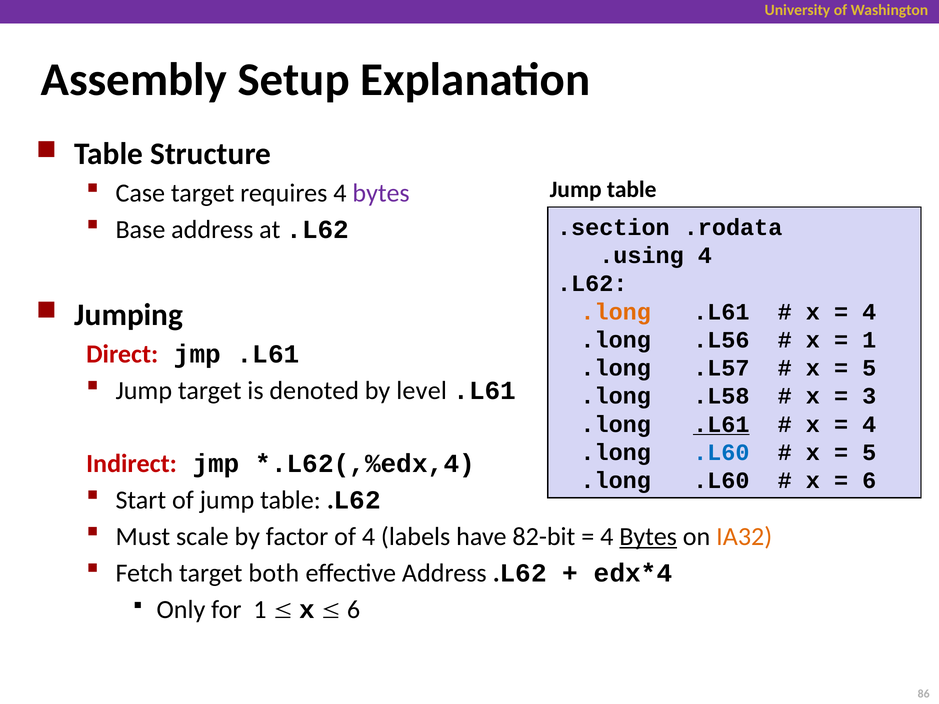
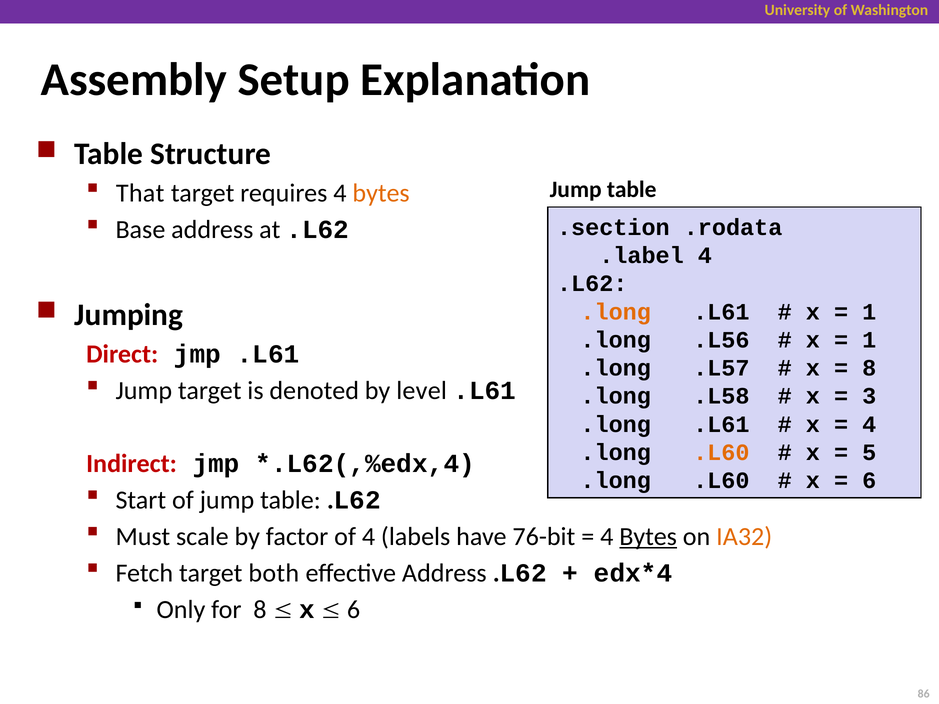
Case: Case -> That
bytes at (381, 193) colour: purple -> orange
.using: .using -> .label
4 at (869, 312): 4 -> 1
5 at (869, 368): 5 -> 8
.L61 at (721, 425) underline: present -> none
.L60 at (721, 453) colour: blue -> orange
82-bit: 82-bit -> 76-bit
for 1: 1 -> 8
